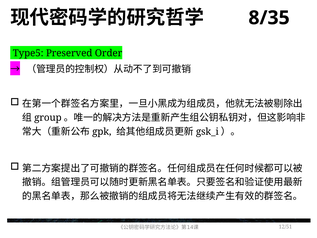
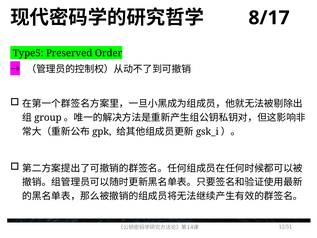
8/35: 8/35 -> 8/17
